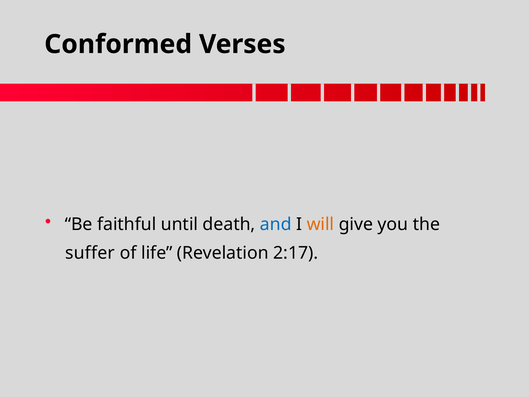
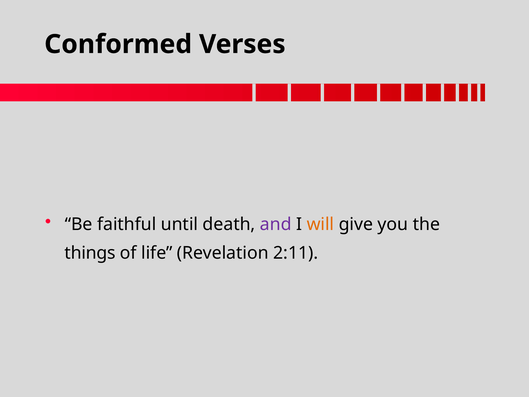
and colour: blue -> purple
suffer: suffer -> things
2:17: 2:17 -> 2:11
